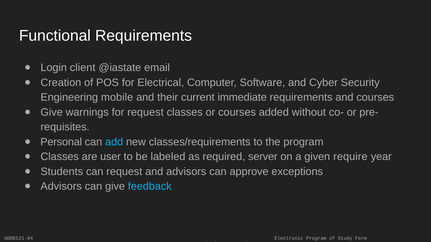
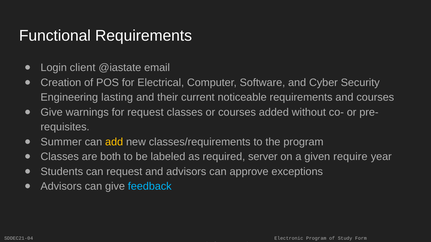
mobile: mobile -> lasting
immediate: immediate -> noticeable
Personal: Personal -> Summer
add colour: light blue -> yellow
user: user -> both
